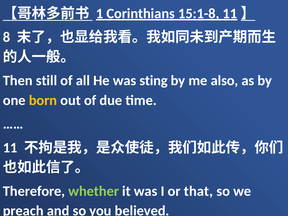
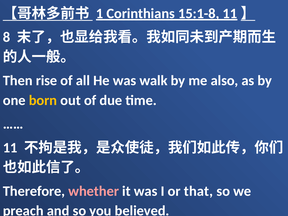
still: still -> rise
sting: sting -> walk
whether colour: light green -> pink
